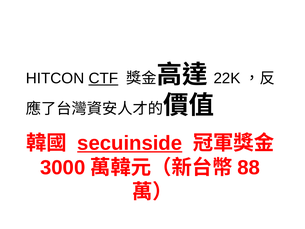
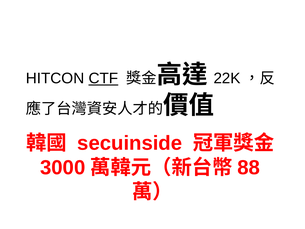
secuinside underline: present -> none
